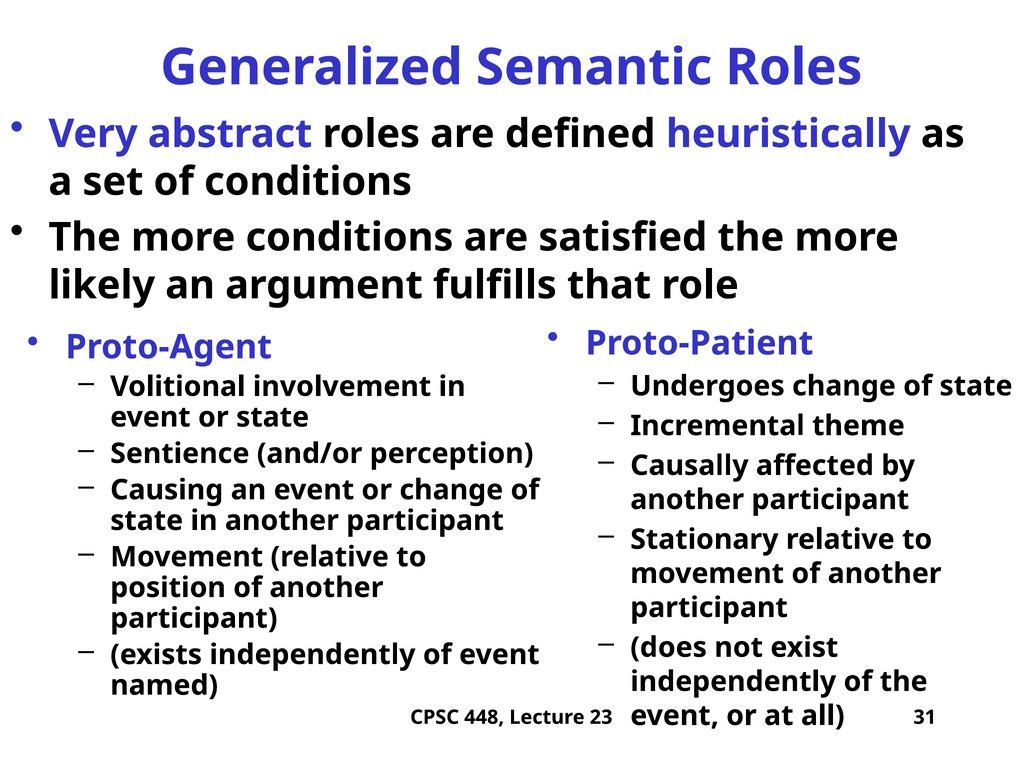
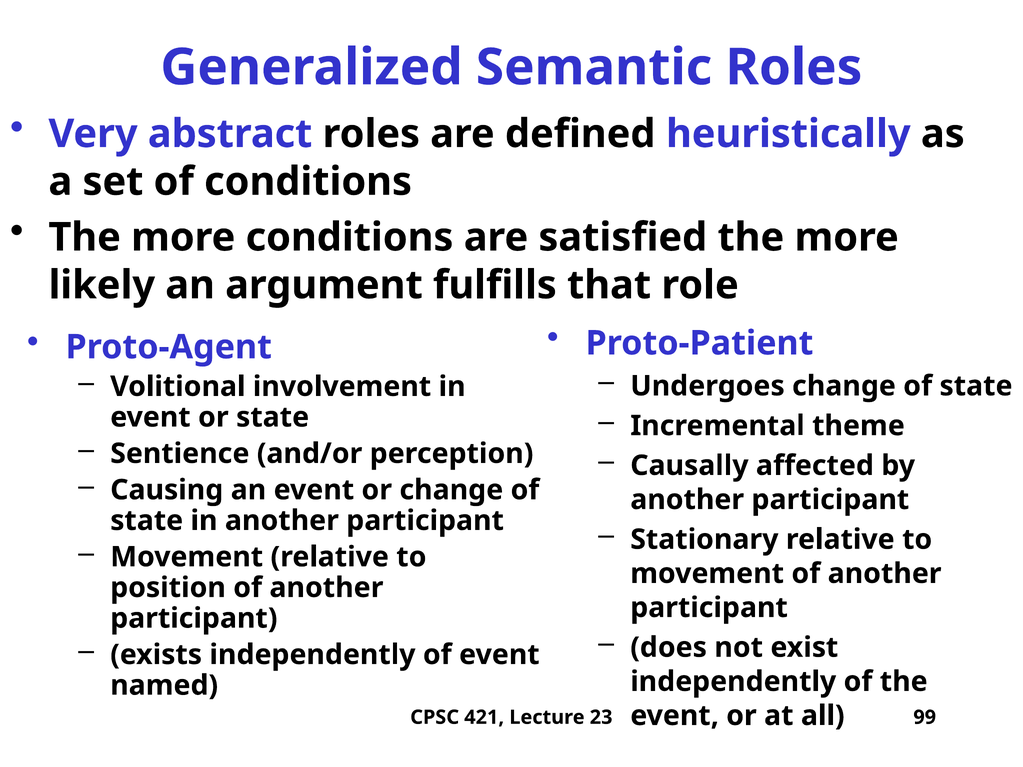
448: 448 -> 421
31: 31 -> 99
